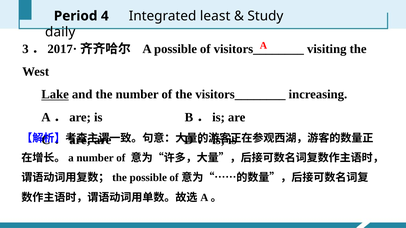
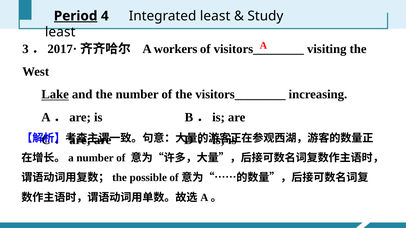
Period underline: none -> present
daily at (60, 32): daily -> least
A possible: possible -> workers
